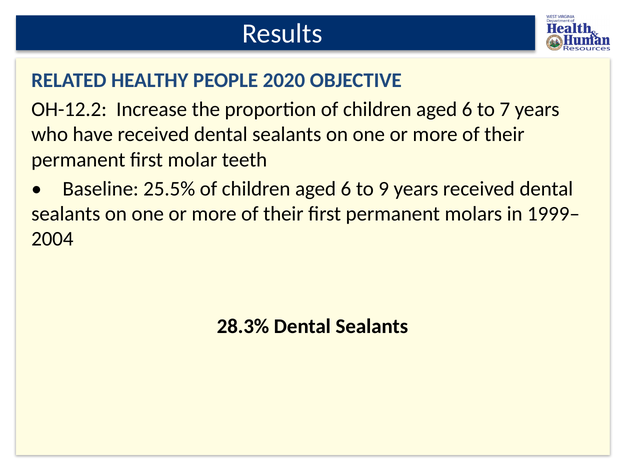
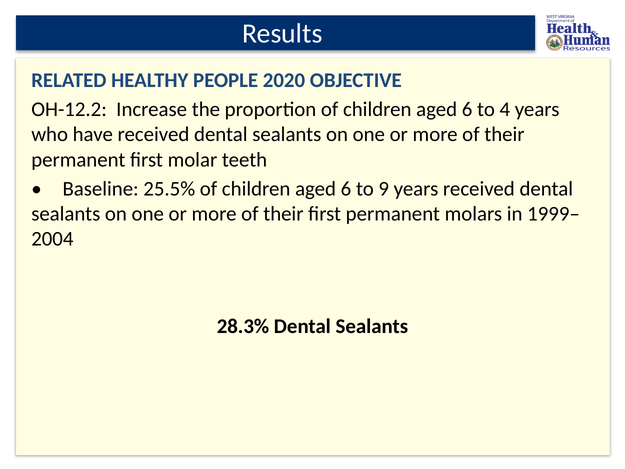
7: 7 -> 4
